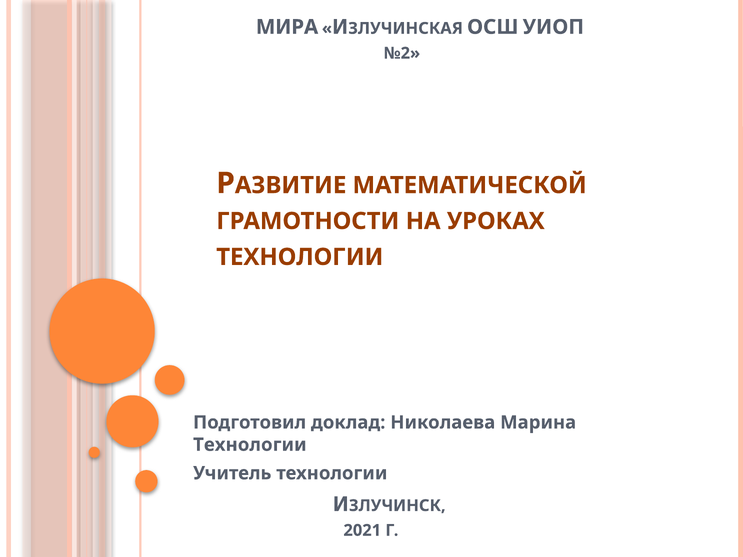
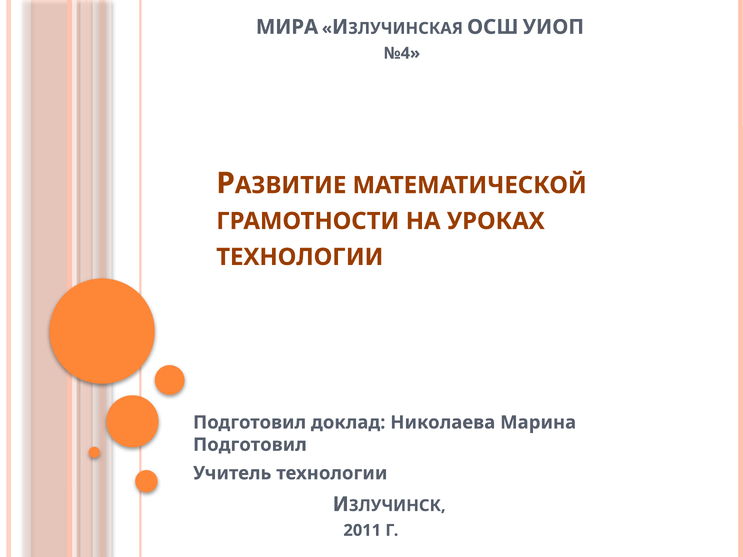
№2: №2 -> №4
Технологии at (250, 445): Технологии -> Подготовил
2021: 2021 -> 2011
